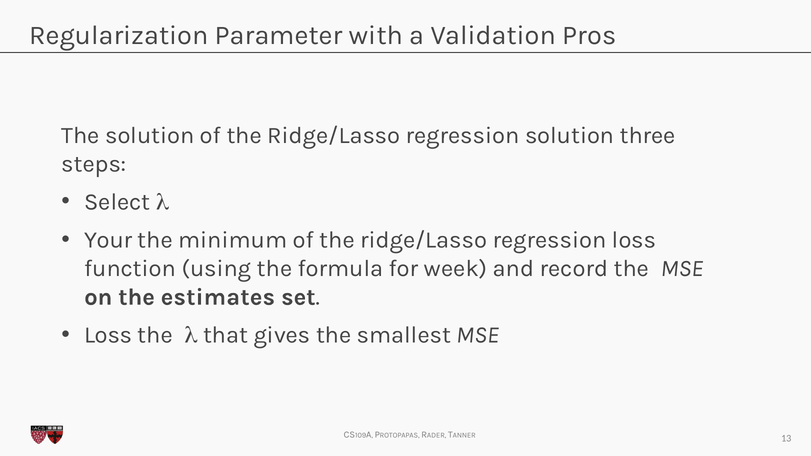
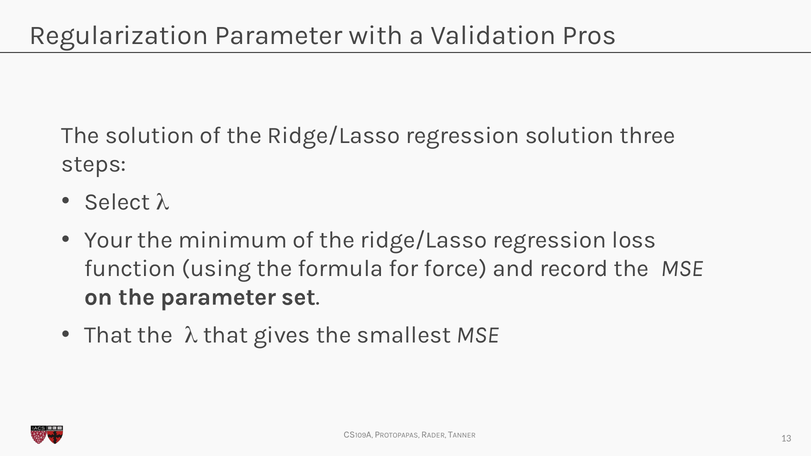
week: week -> force
the estimates: estimates -> parameter
Loss at (108, 335): Loss -> That
